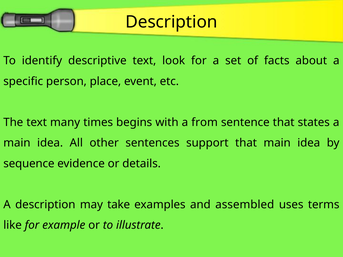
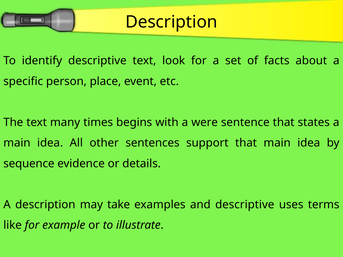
from: from -> were
and assembled: assembled -> descriptive
